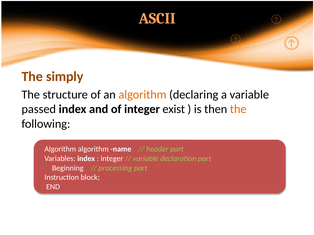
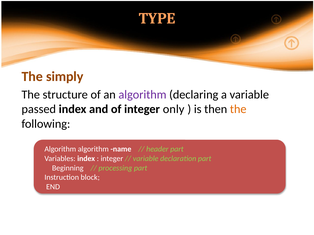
ASCII: ASCII -> TYPE
algorithm at (142, 95) colour: orange -> purple
exist: exist -> only
